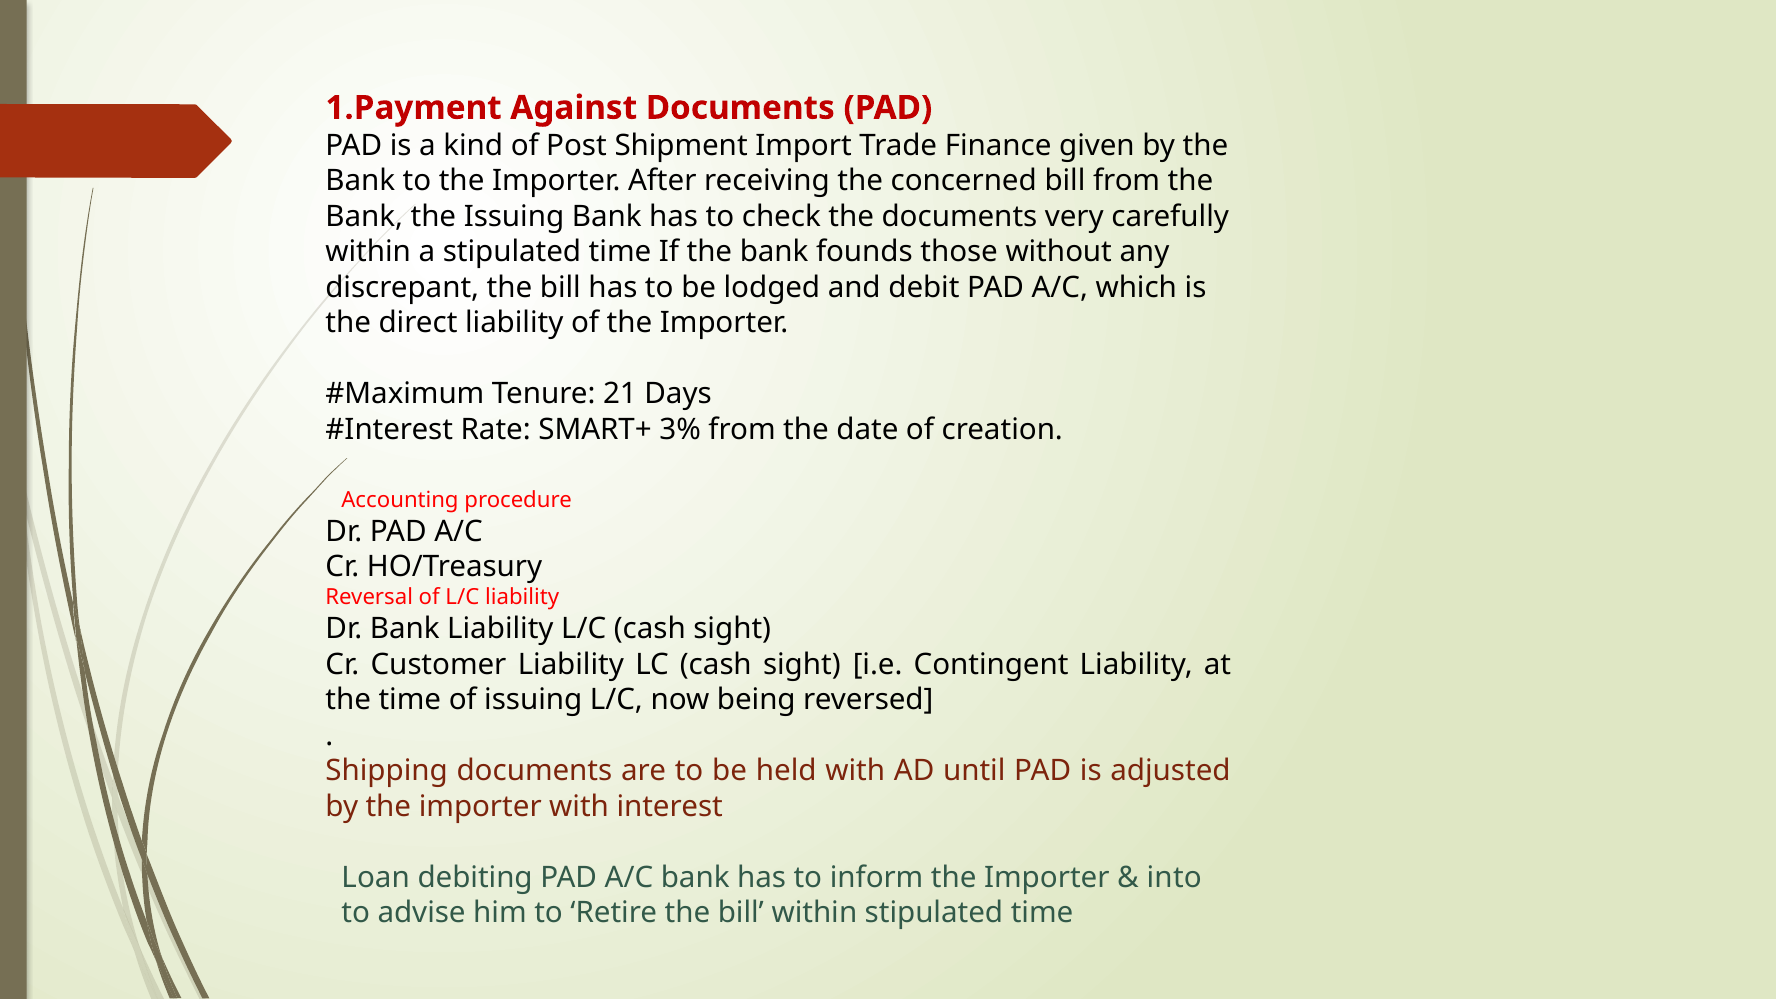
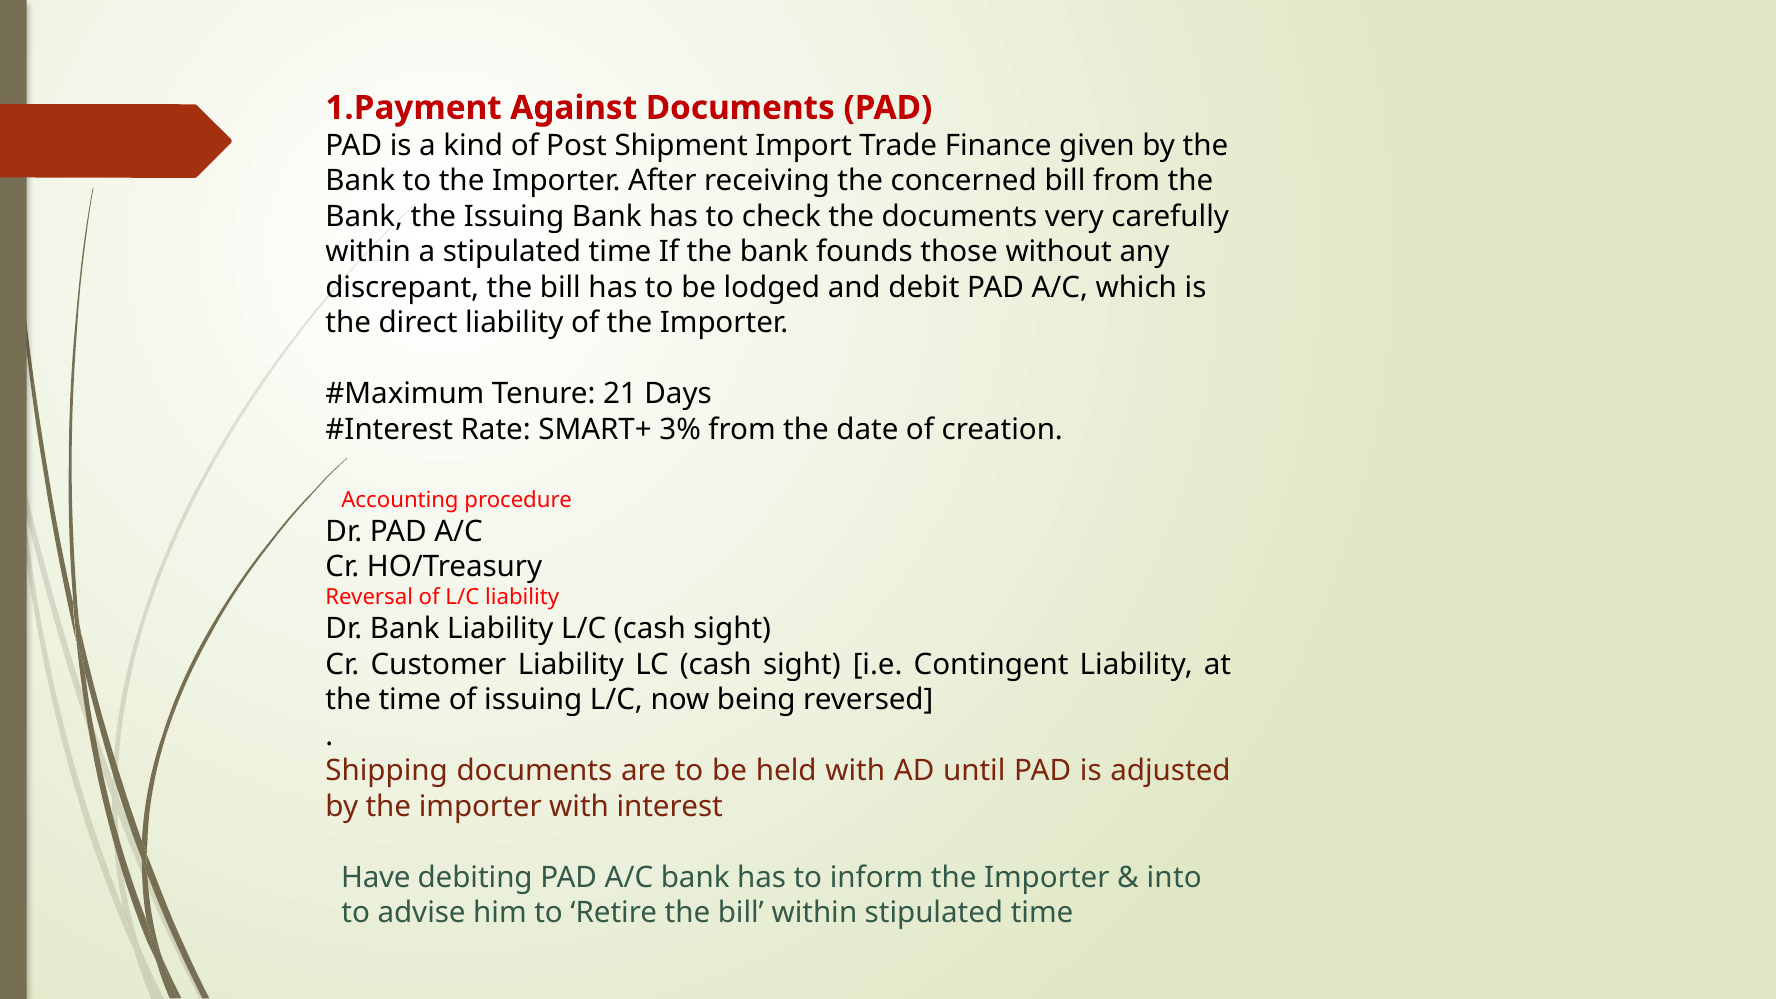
Loan: Loan -> Have
